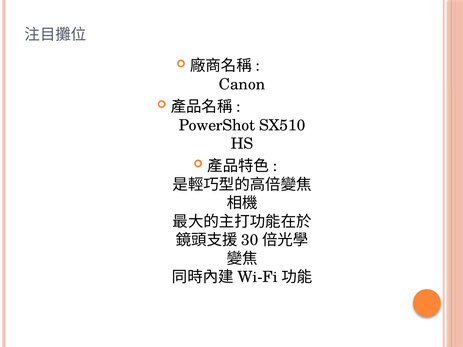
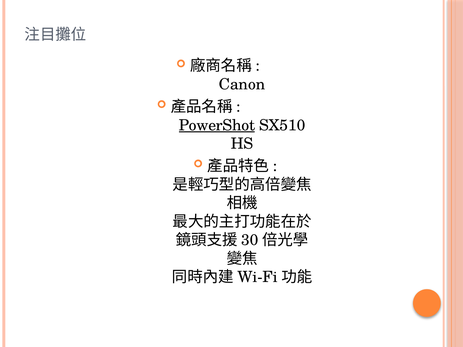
PowerShot underline: none -> present
